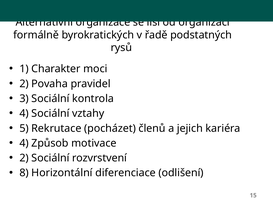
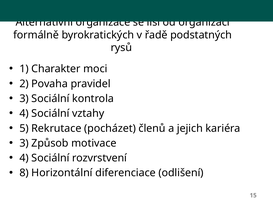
4 at (24, 143): 4 -> 3
2 at (24, 158): 2 -> 4
